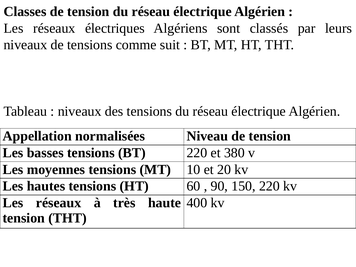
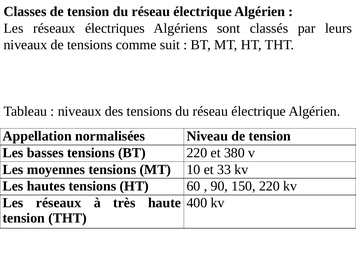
20: 20 -> 33
